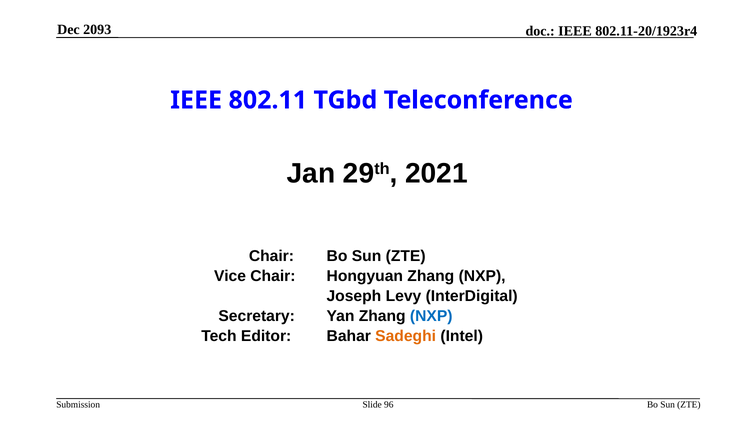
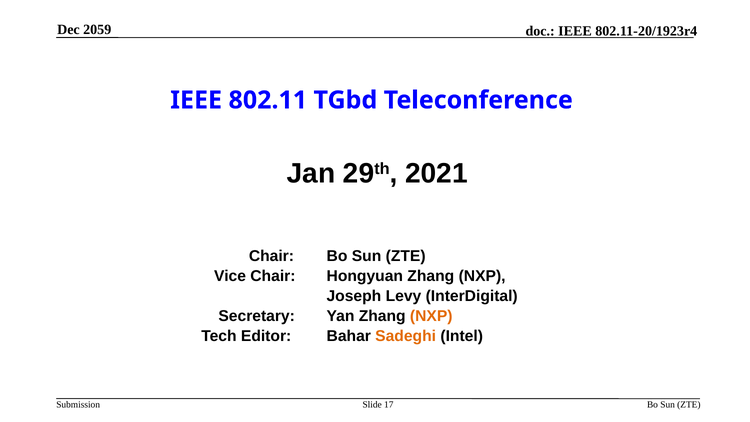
2093: 2093 -> 2059
NXP at (431, 316) colour: blue -> orange
96: 96 -> 17
